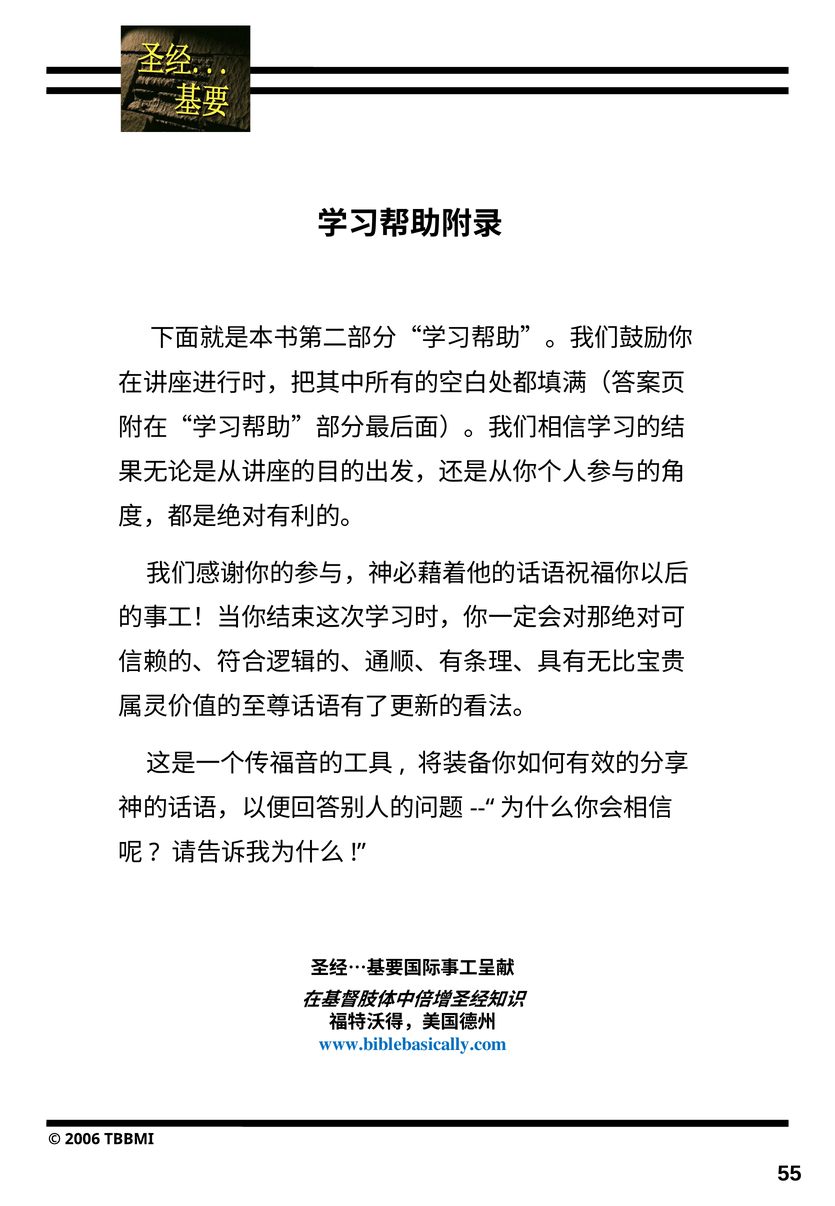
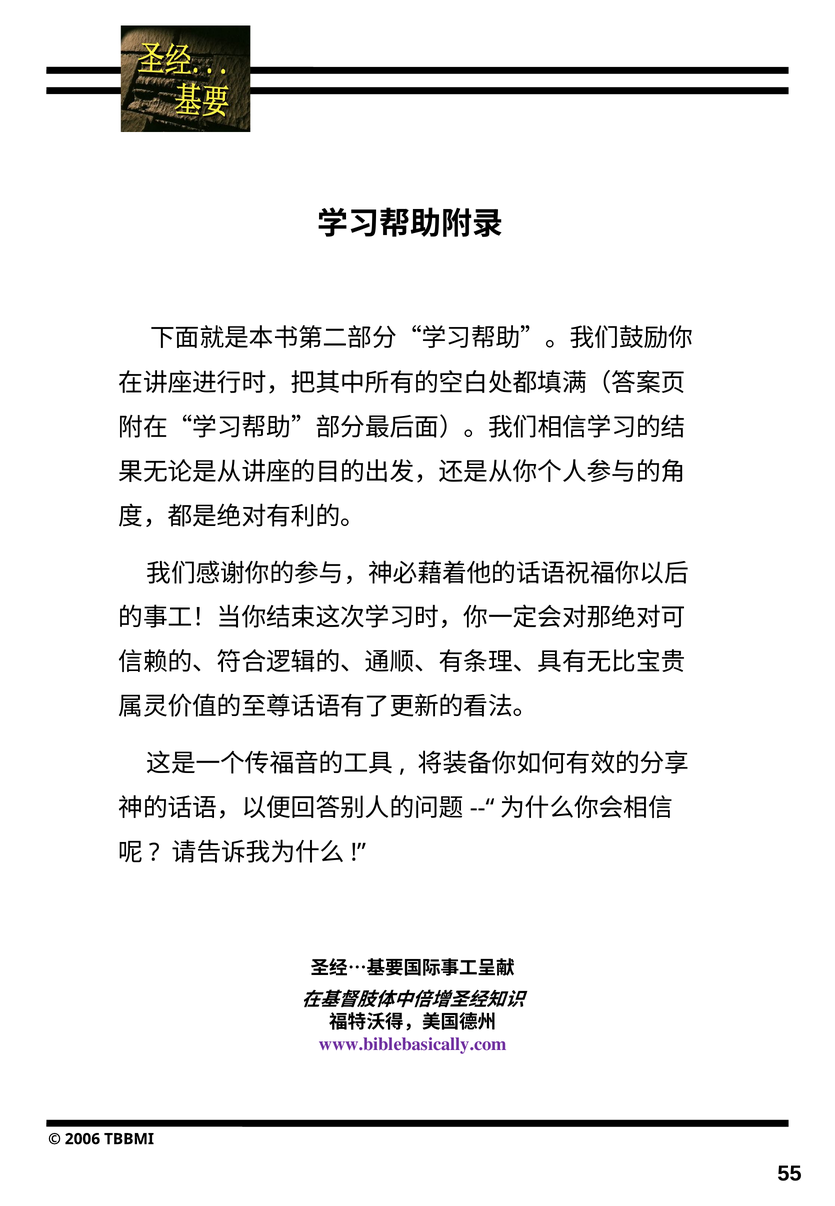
www.biblebasically.com colour: blue -> purple
